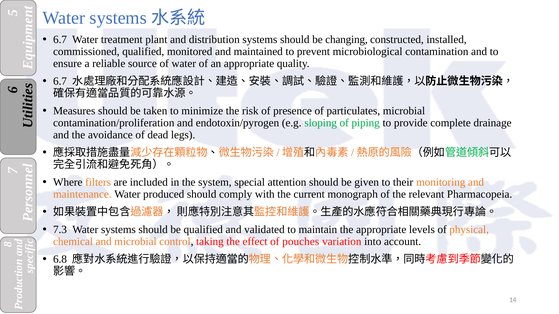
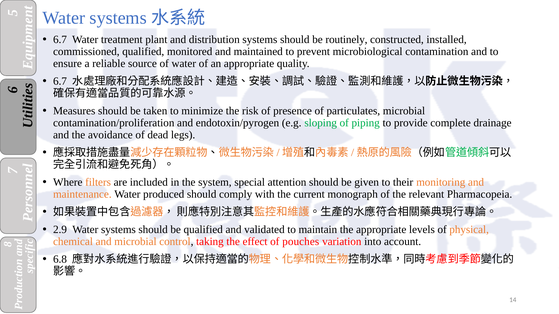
changing: changing -> routinely
7.3: 7.3 -> 2.9
